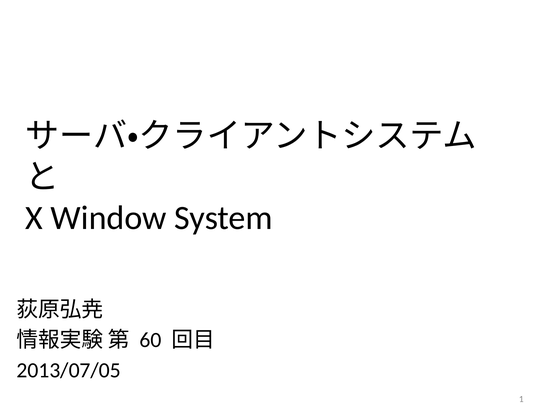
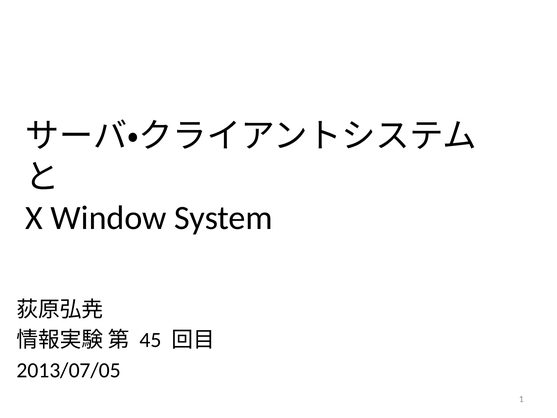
60: 60 -> 45
